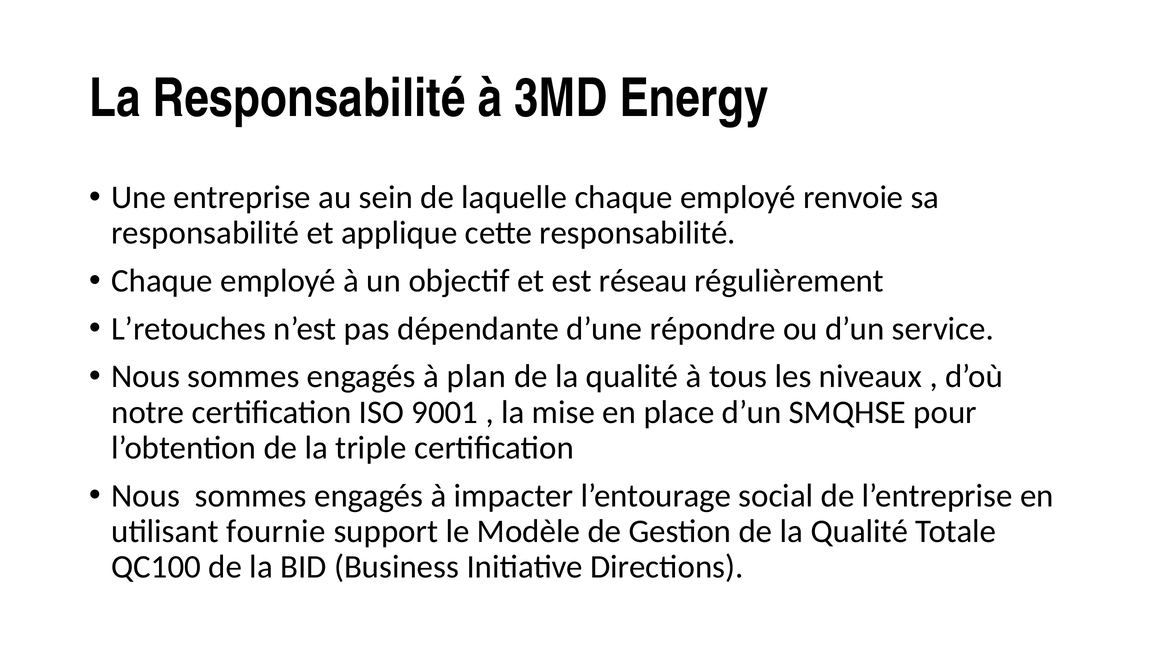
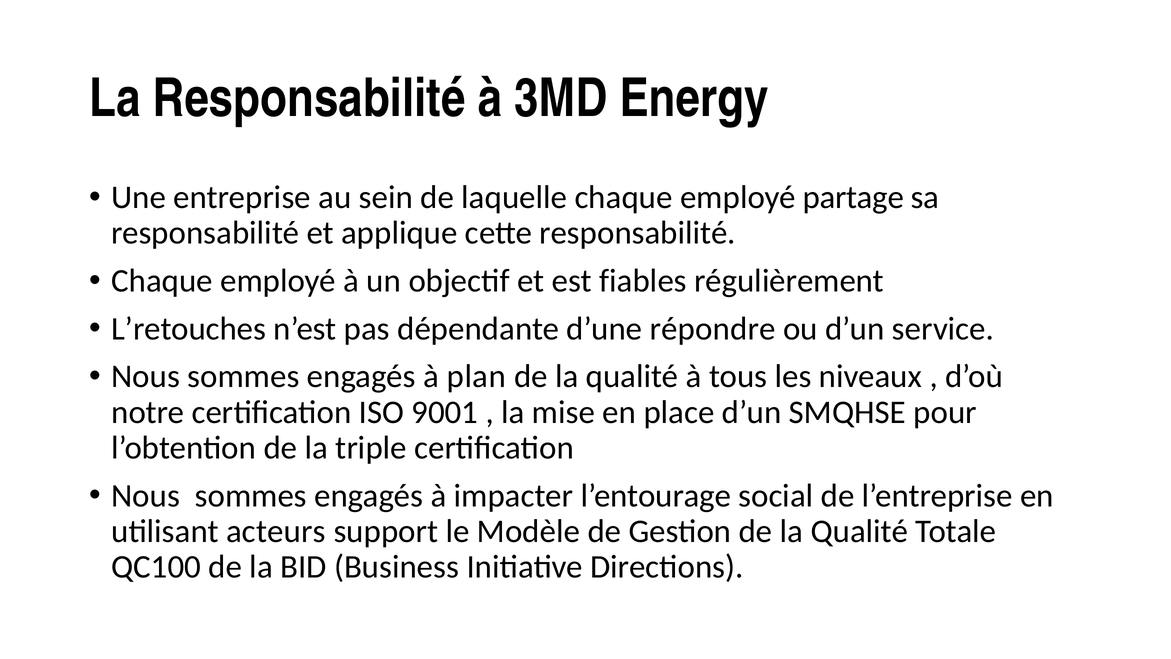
renvoie: renvoie -> partage
réseau: réseau -> fiables
fournie: fournie -> acteurs
